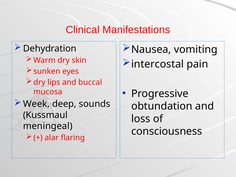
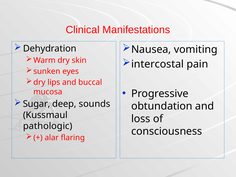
Week: Week -> Sugar
meningeal: meningeal -> pathologic
